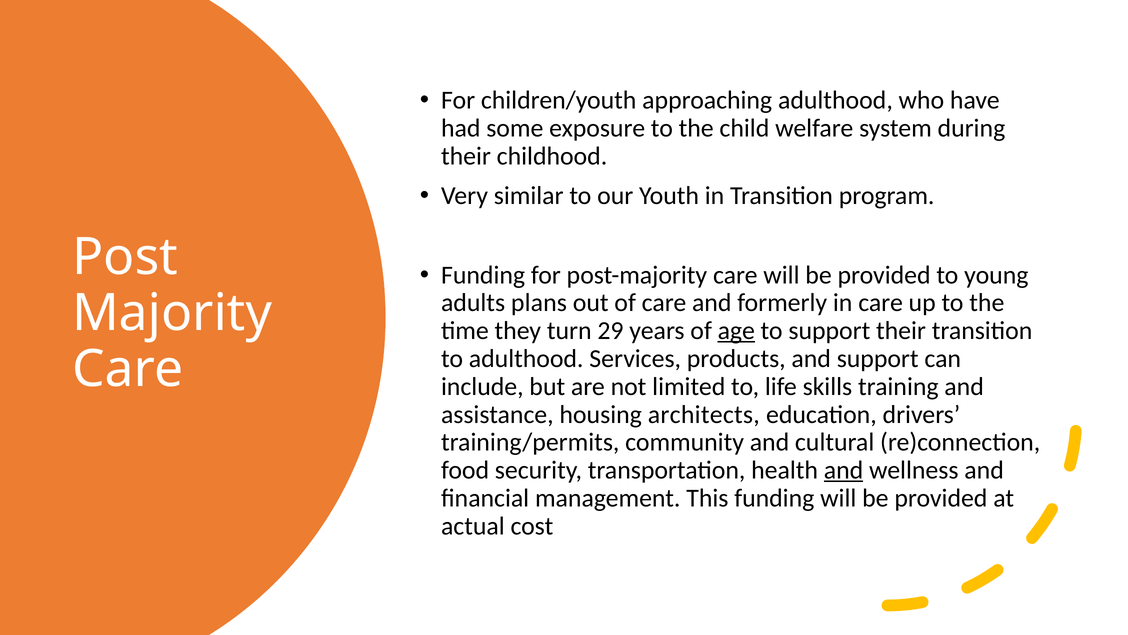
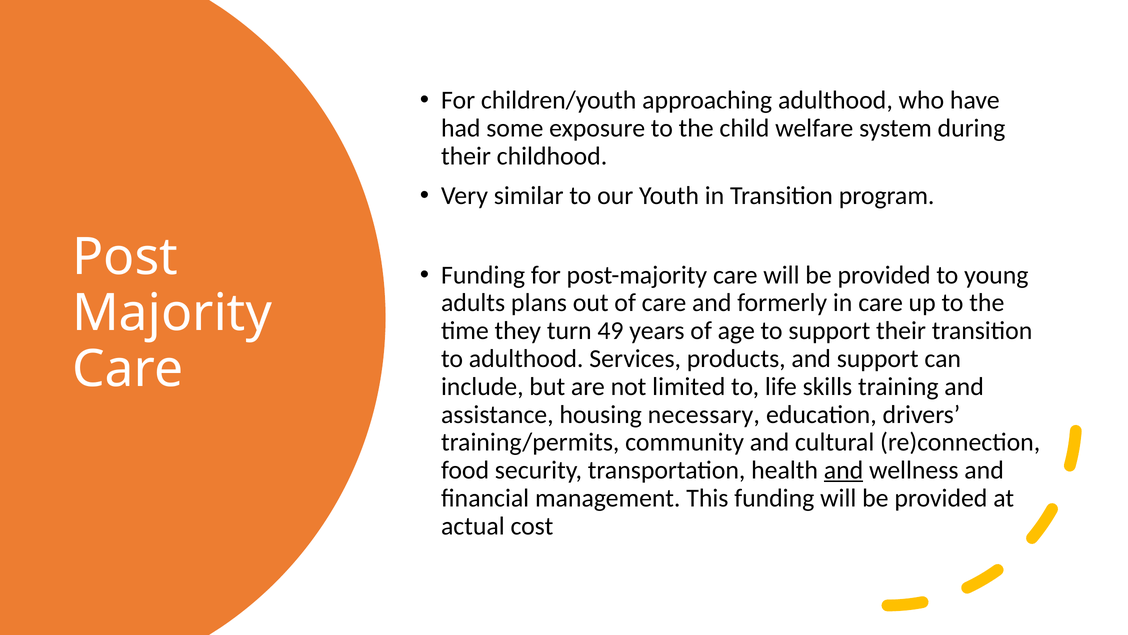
29: 29 -> 49
age underline: present -> none
architects: architects -> necessary
